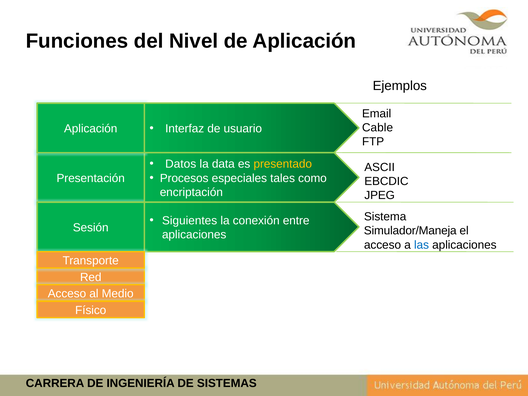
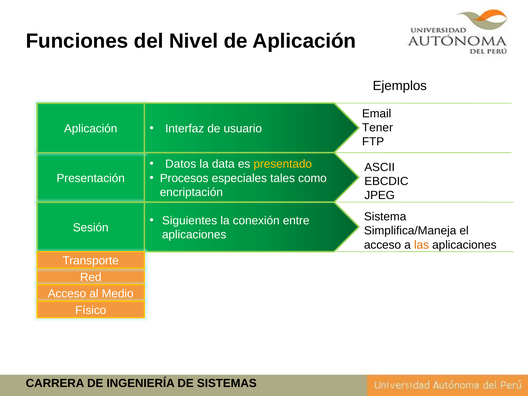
Cable: Cable -> Tener
Simulador/Maneja: Simulador/Maneja -> Simplifica/Maneja
las colour: blue -> orange
